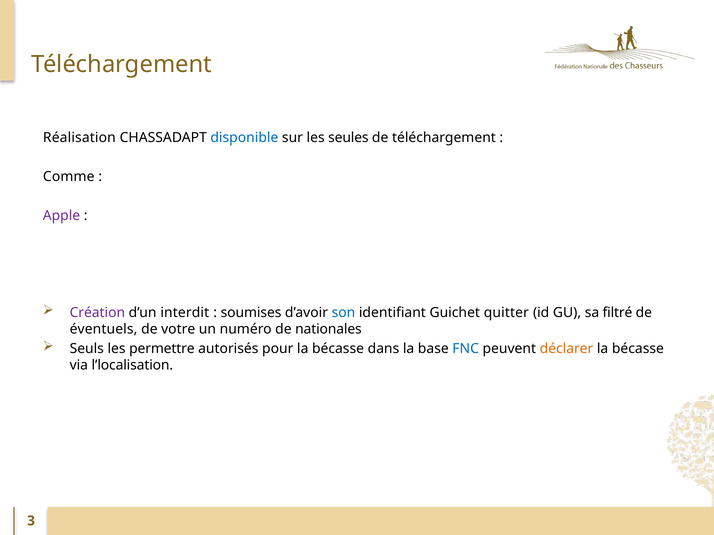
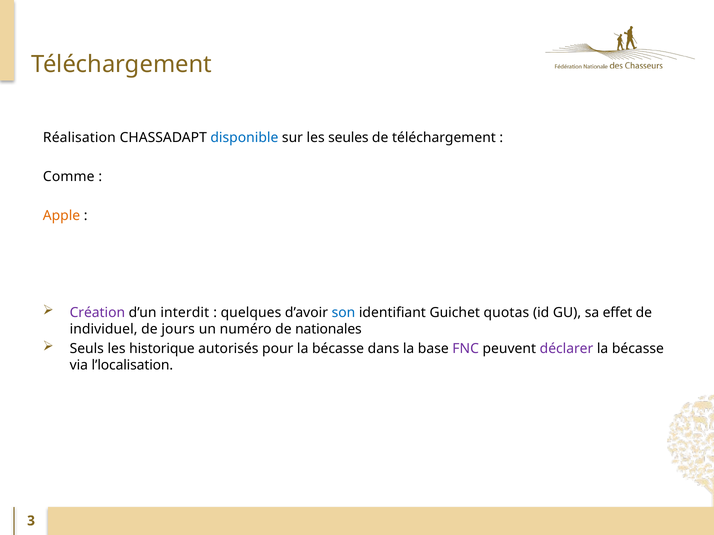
Apple colour: purple -> orange
soumises: soumises -> quelques
quitter: quitter -> quotas
filtré: filtré -> effet
éventuels: éventuels -> individuel
votre: votre -> jours
permettre: permettre -> historique
FNC colour: blue -> purple
déclarer colour: orange -> purple
